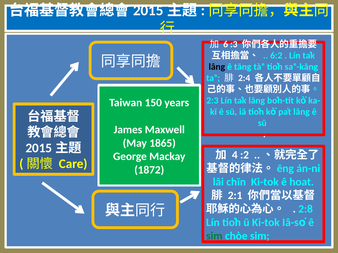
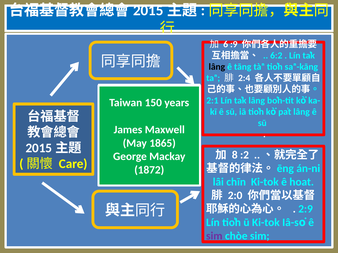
:3: :3 -> :9
2:3: 2:3 -> 2:1
4: 4 -> 8
2:1: 2:1 -> 2:0
2:8: 2:8 -> 2:9
sim at (214, 236) colour: green -> purple
